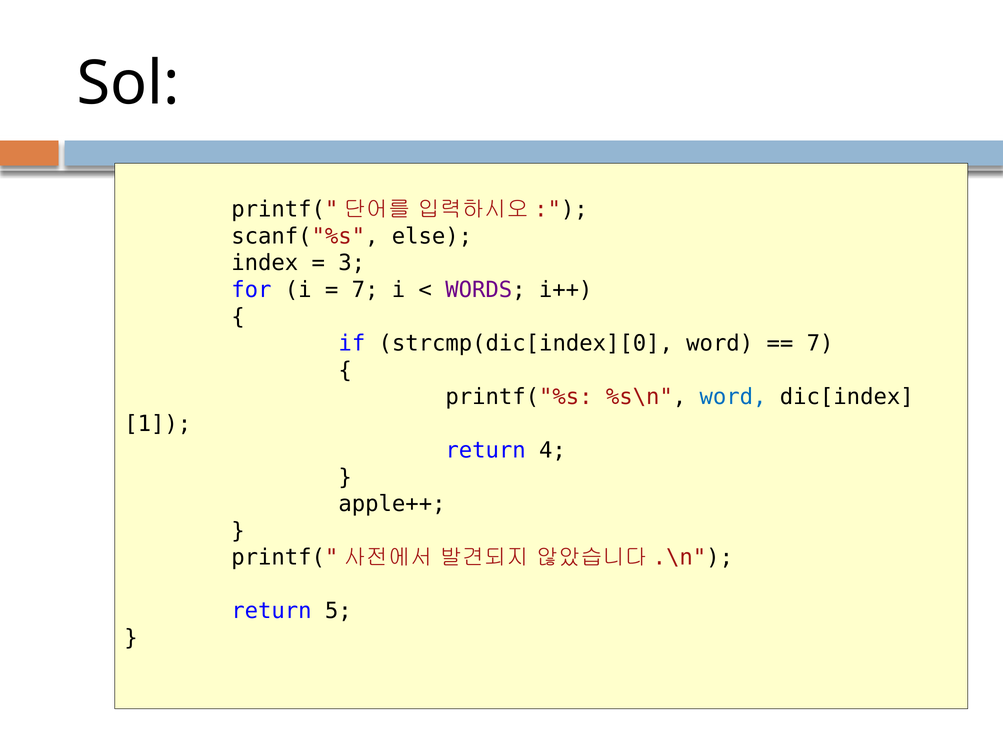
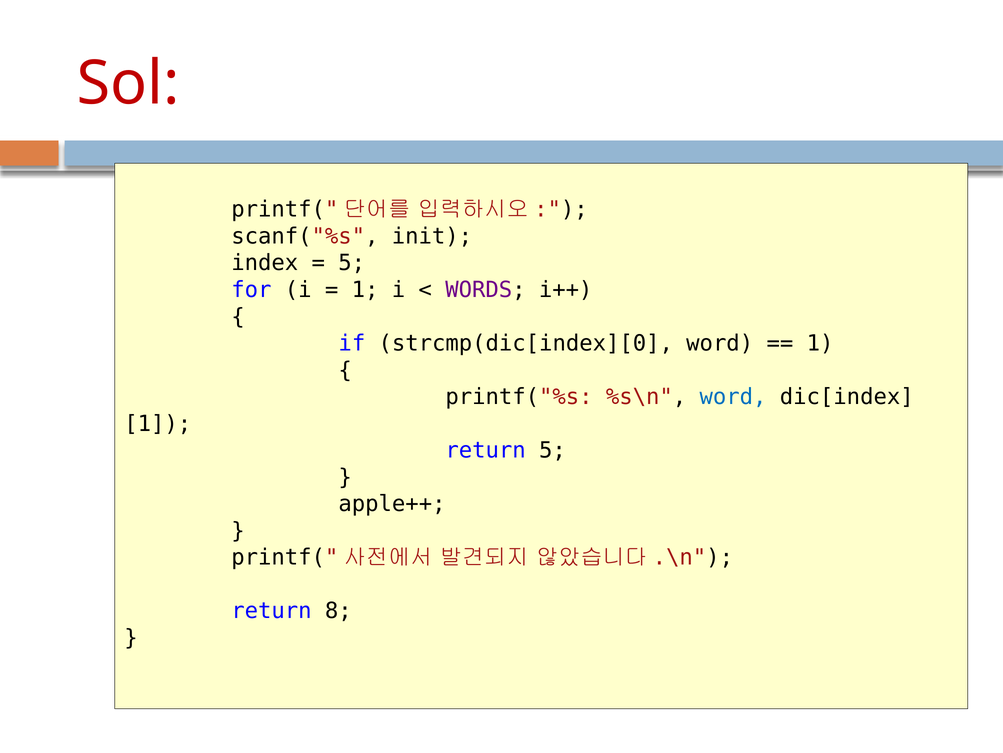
Sol colour: black -> red
else: else -> init
3 at (352, 263): 3 -> 5
7 at (365, 290): 7 -> 1
7 at (820, 343): 7 -> 1
return 4: 4 -> 5
5: 5 -> 8
